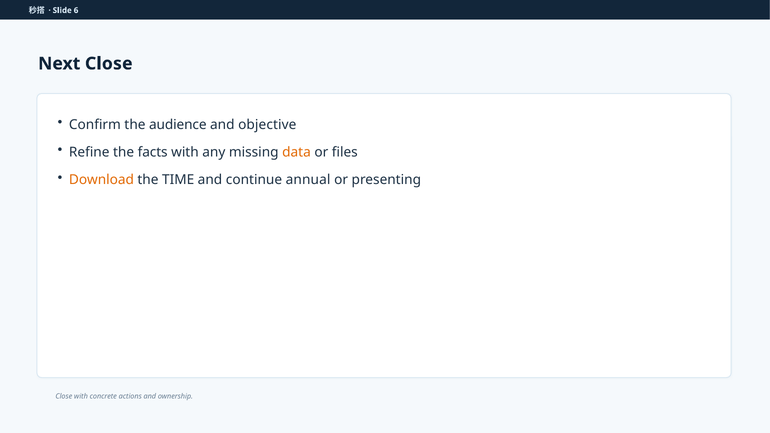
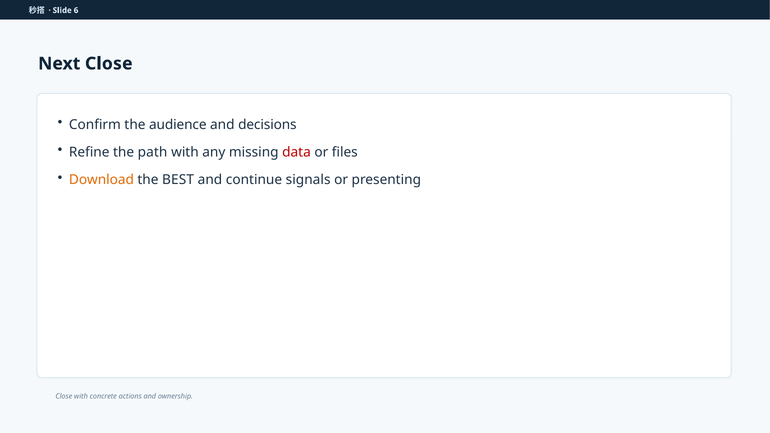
objective: objective -> decisions
facts: facts -> path
data colour: orange -> red
TIME: TIME -> BEST
annual: annual -> signals
